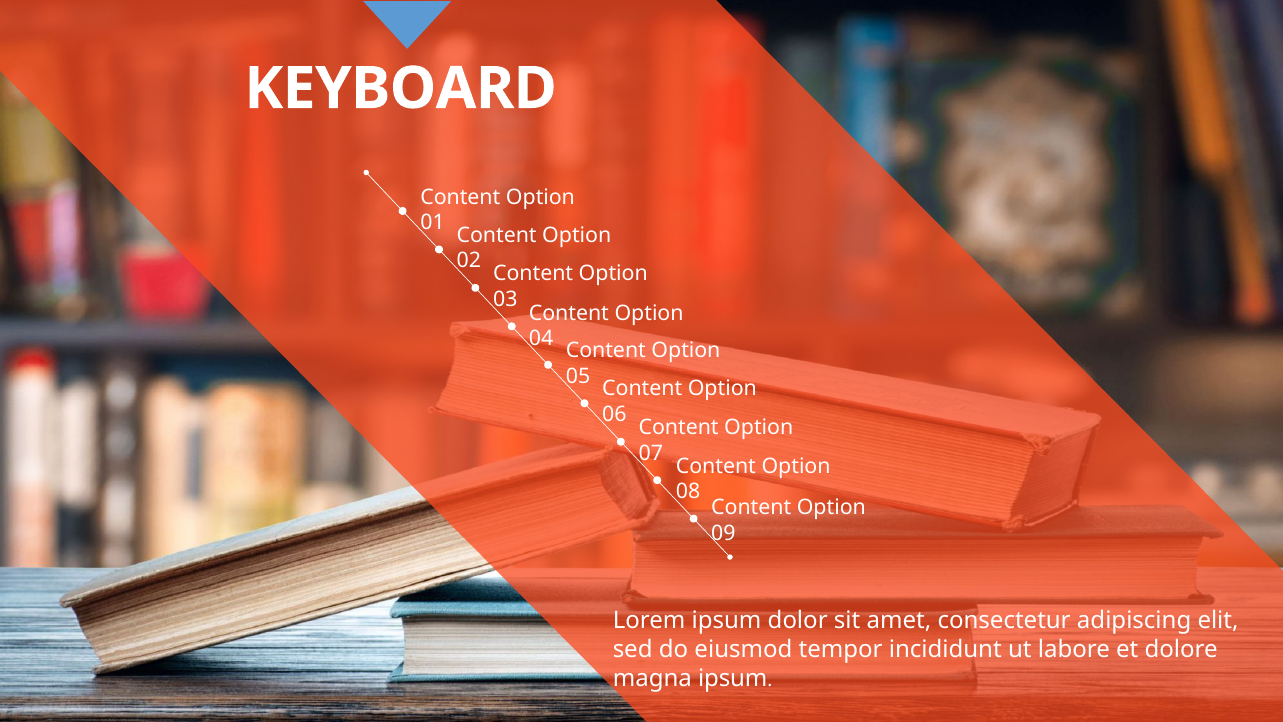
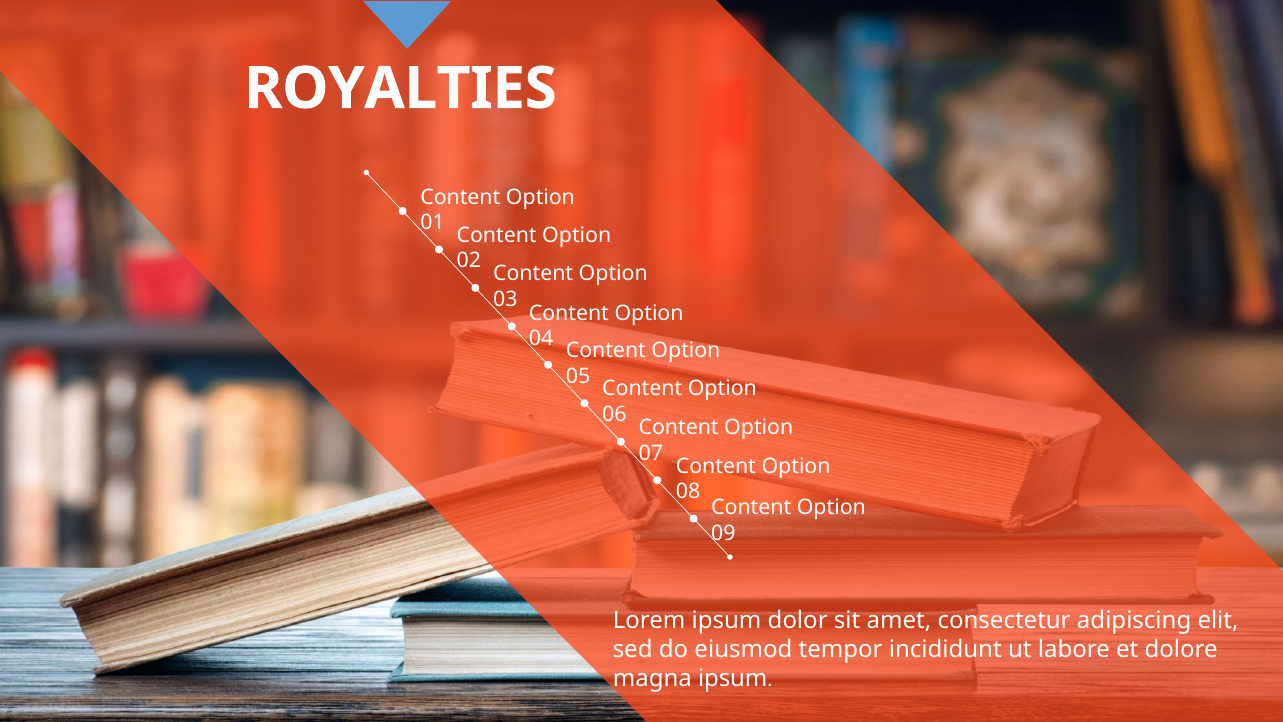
KEYBOARD: KEYBOARD -> ROYALTIES
